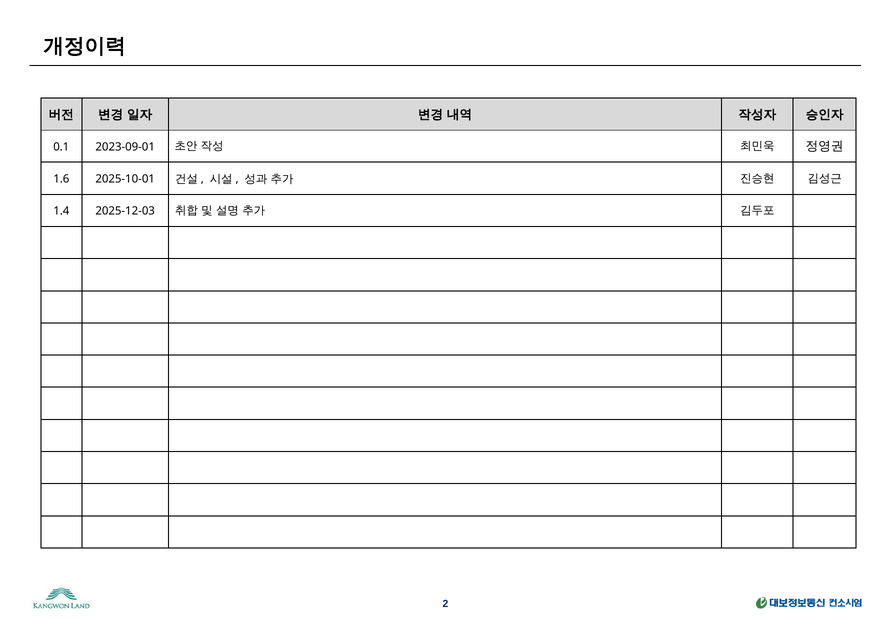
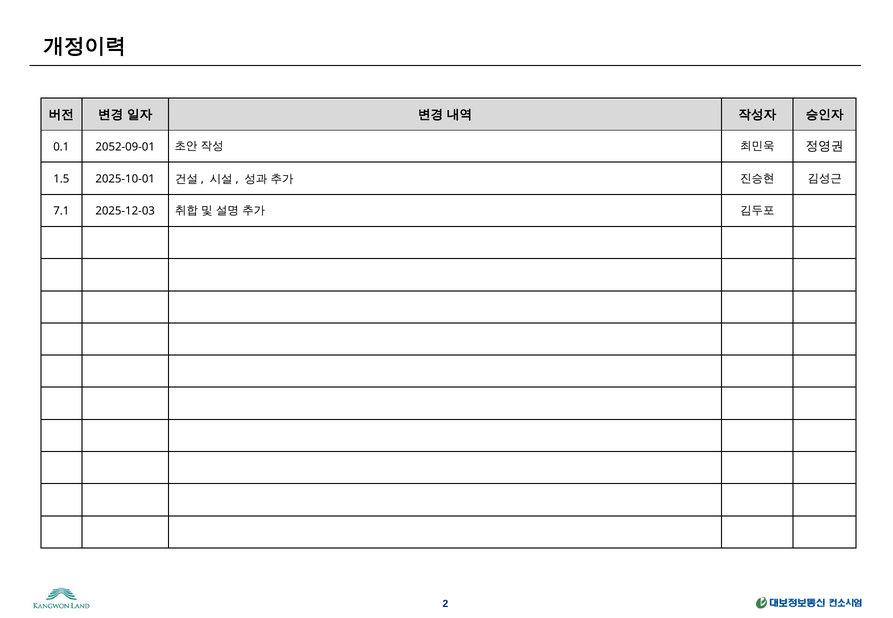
2023-09-01: 2023-09-01 -> 2052-09-01
1.6: 1.6 -> 1.5
1.4: 1.4 -> 7.1
